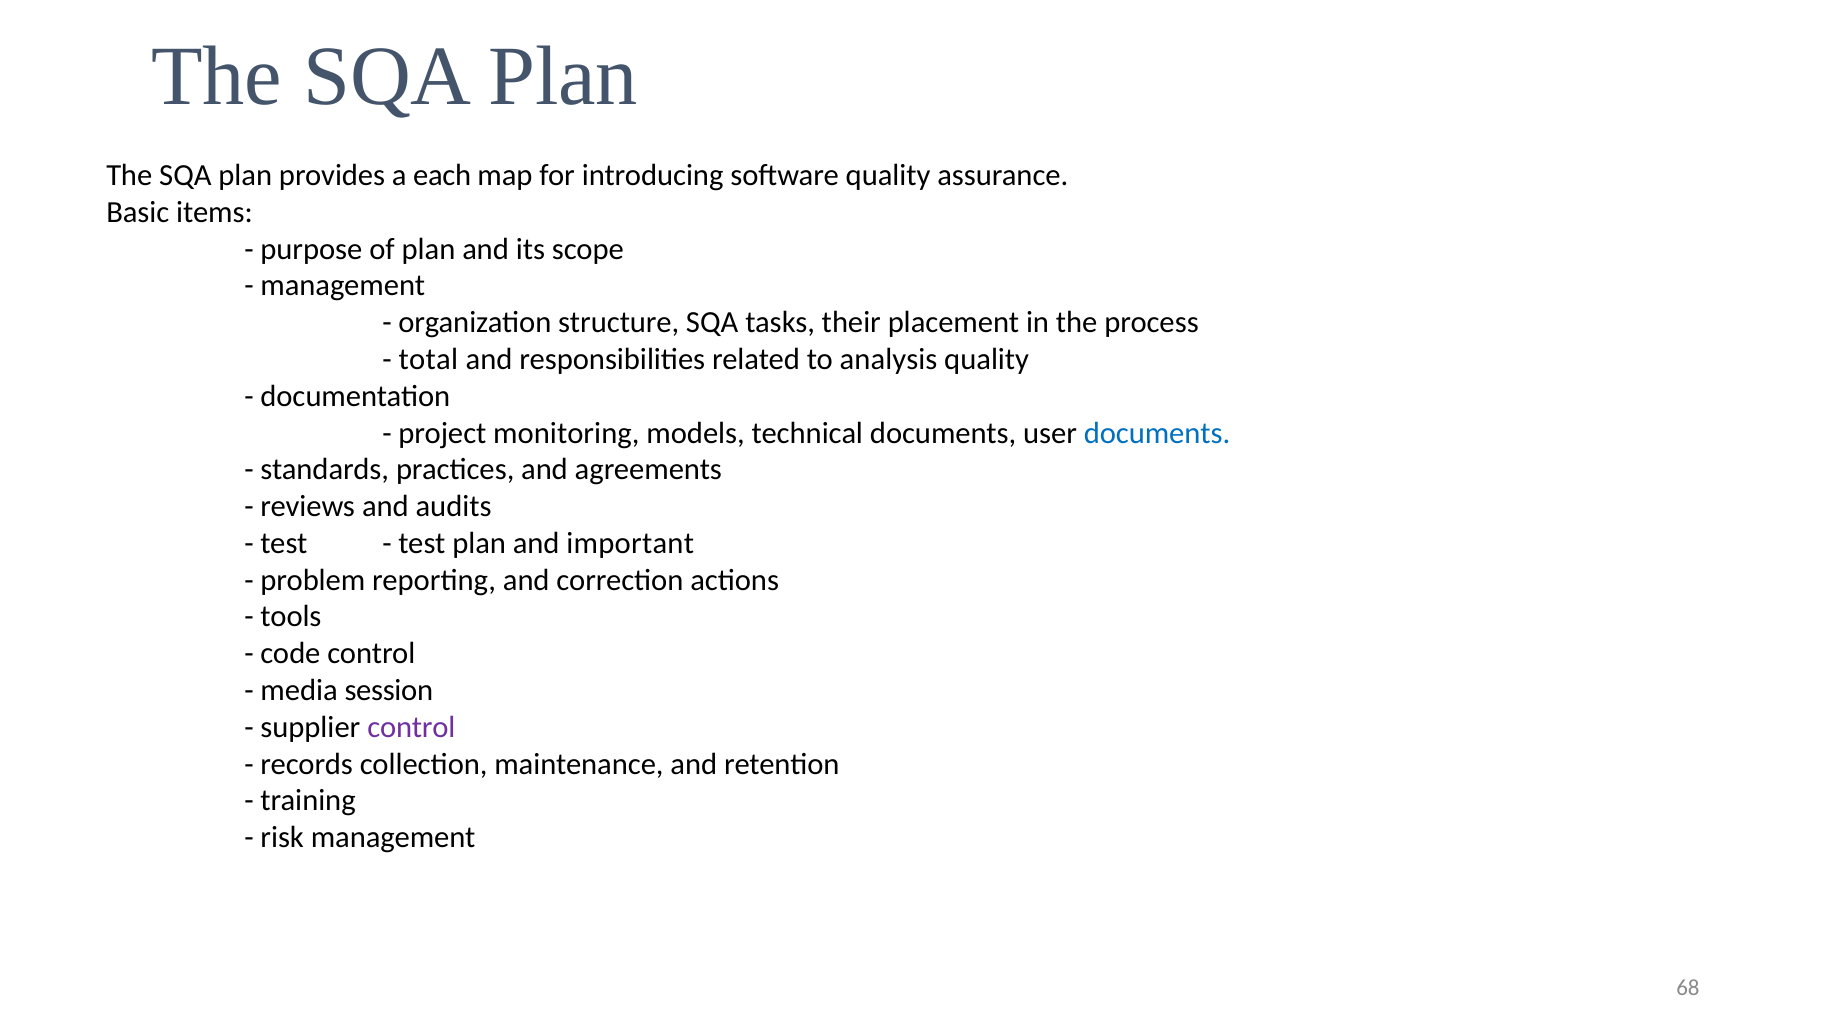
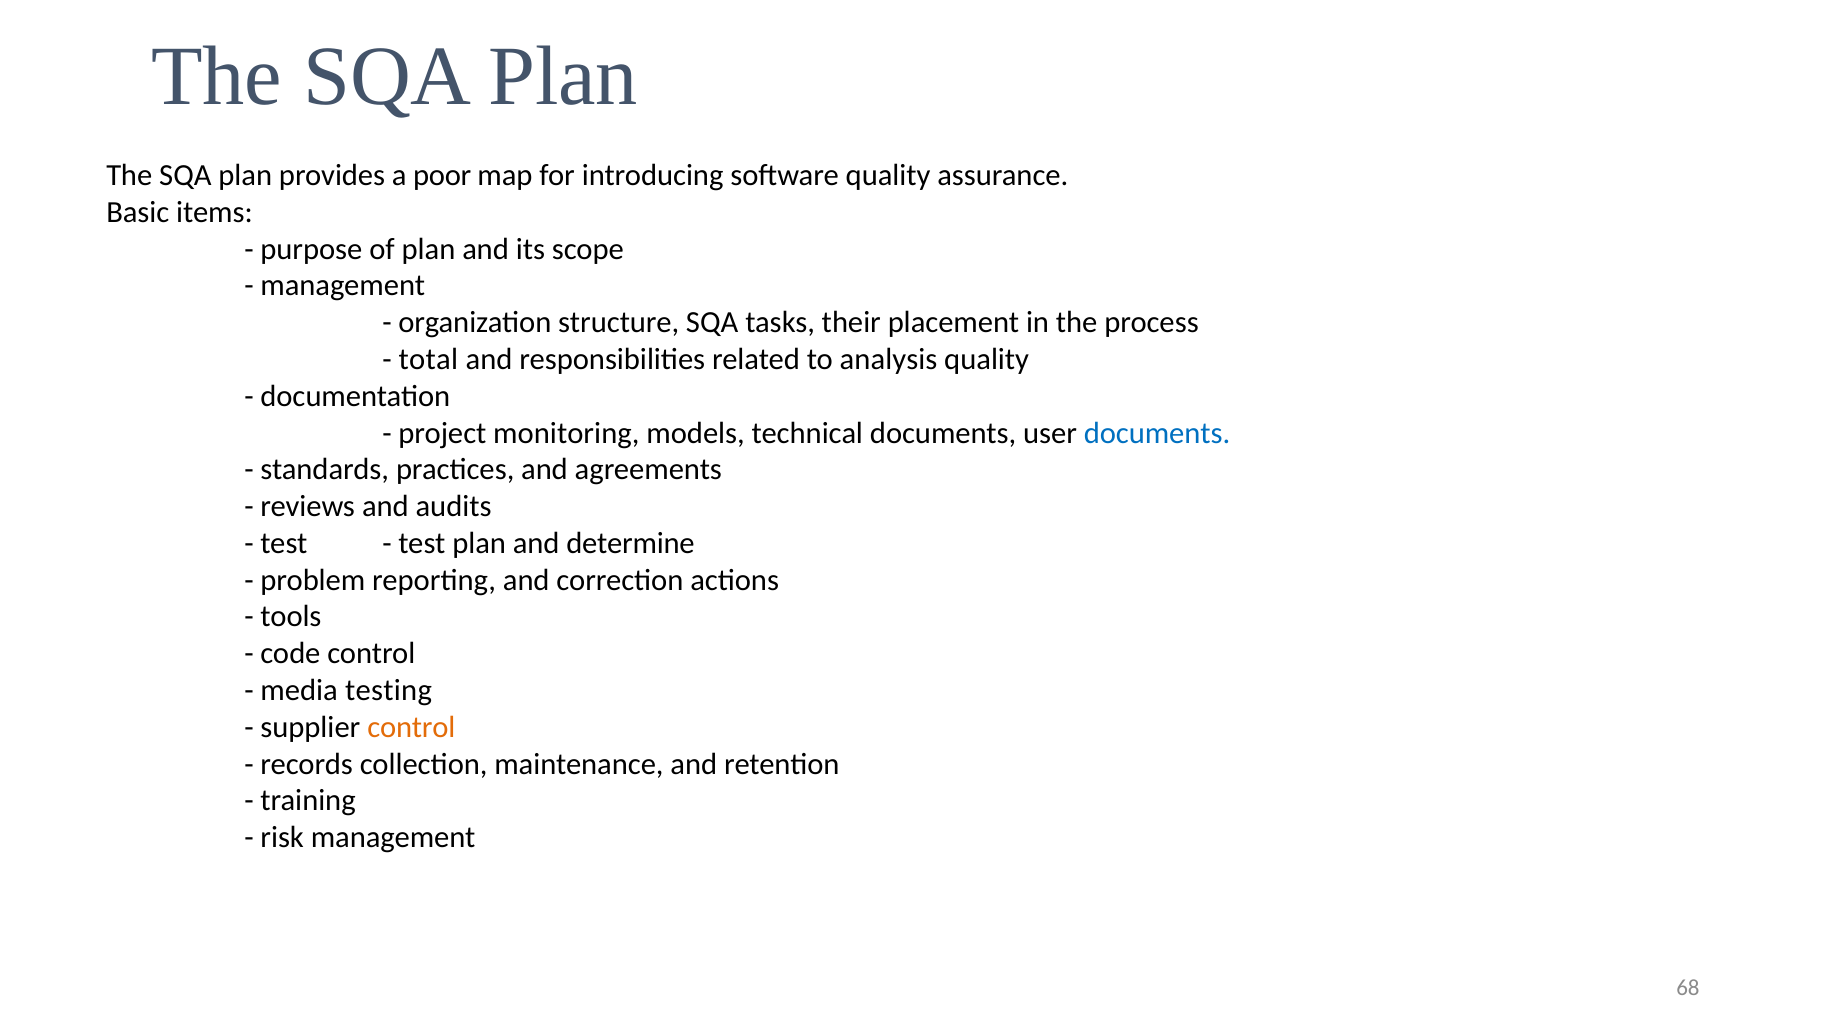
each: each -> poor
important: important -> determine
session: session -> testing
control at (411, 727) colour: purple -> orange
